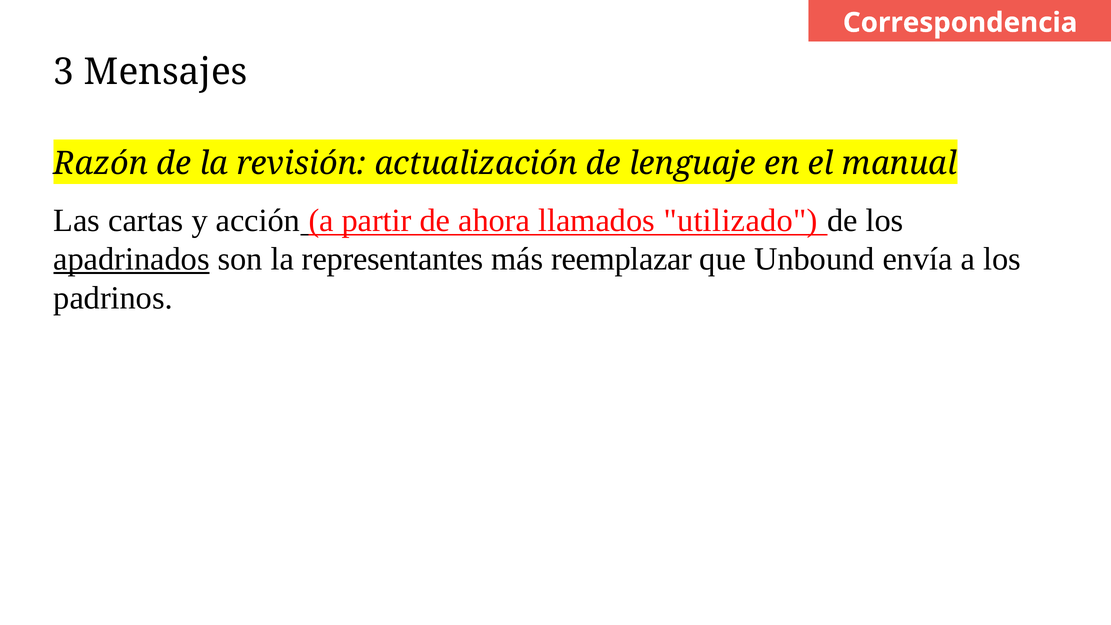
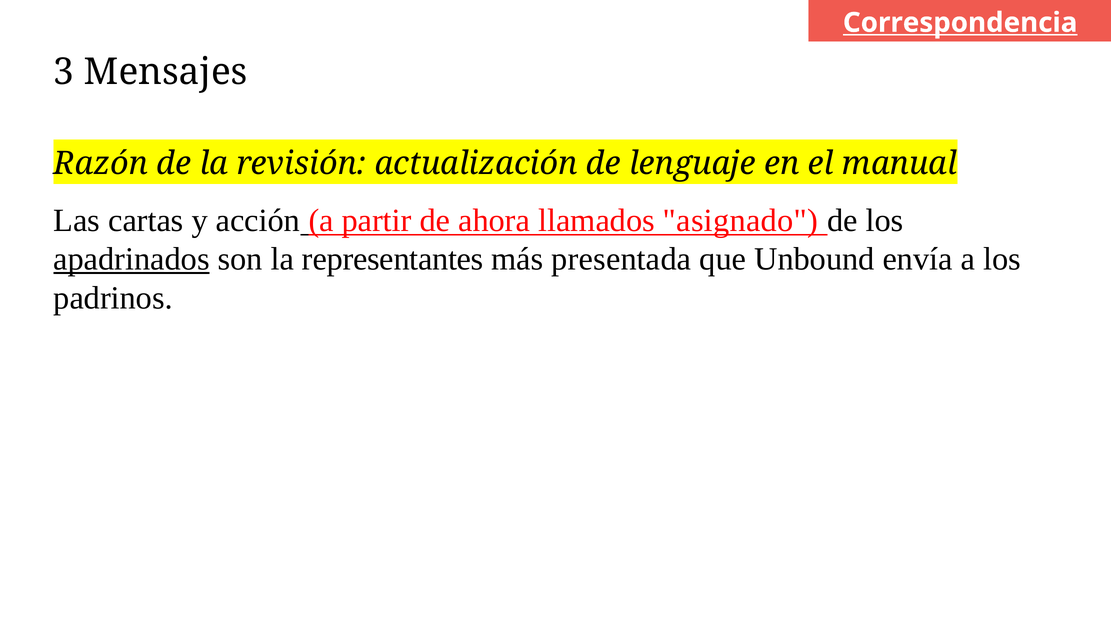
Correspondencia underline: none -> present
utilizado: utilizado -> asignado
reemplazar: reemplazar -> presentada
